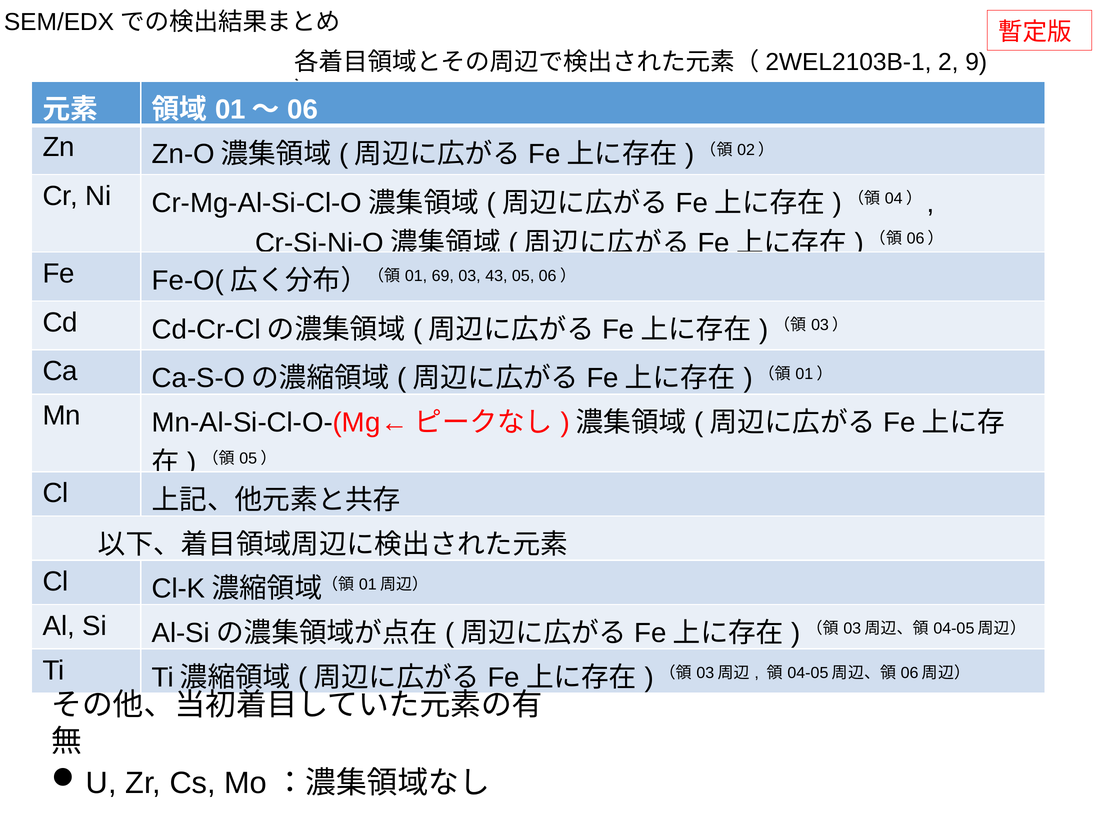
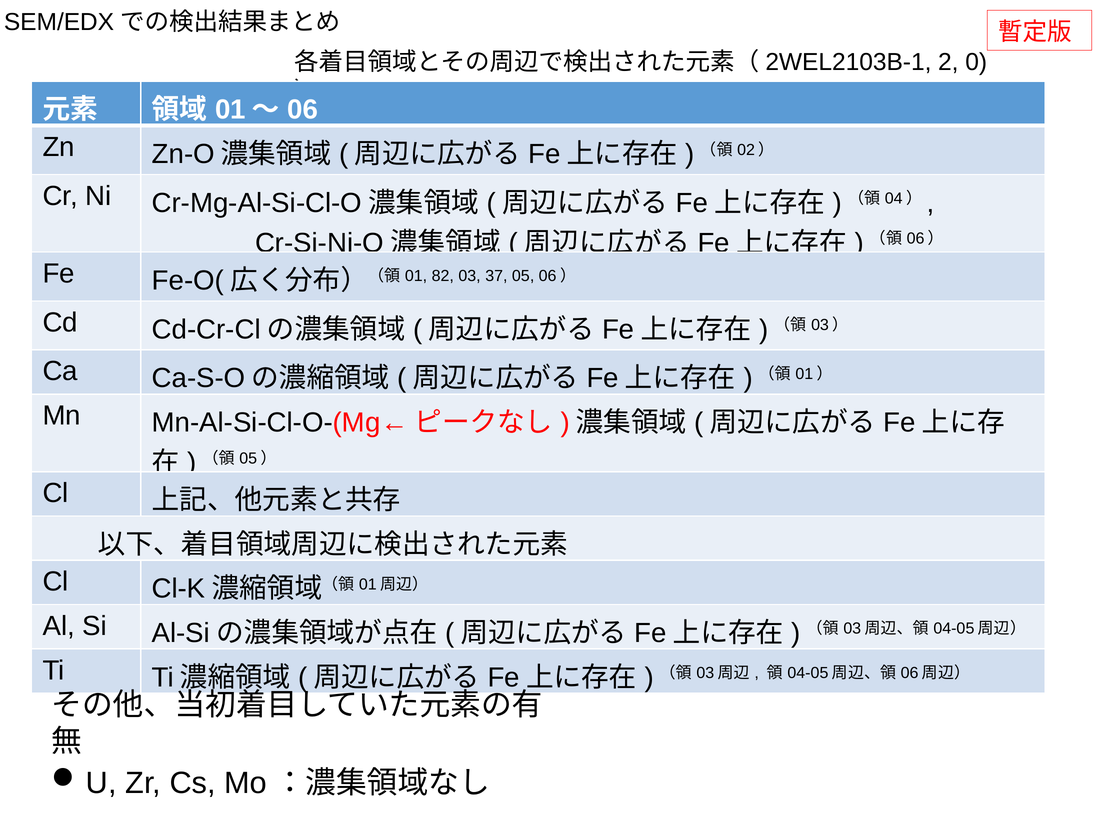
9: 9 -> 0
69: 69 -> 82
43: 43 -> 37
